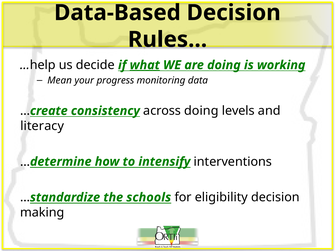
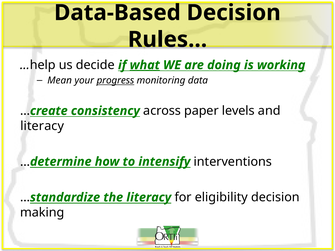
progress underline: none -> present
across doing: doing -> paper
the schools: schools -> literacy
